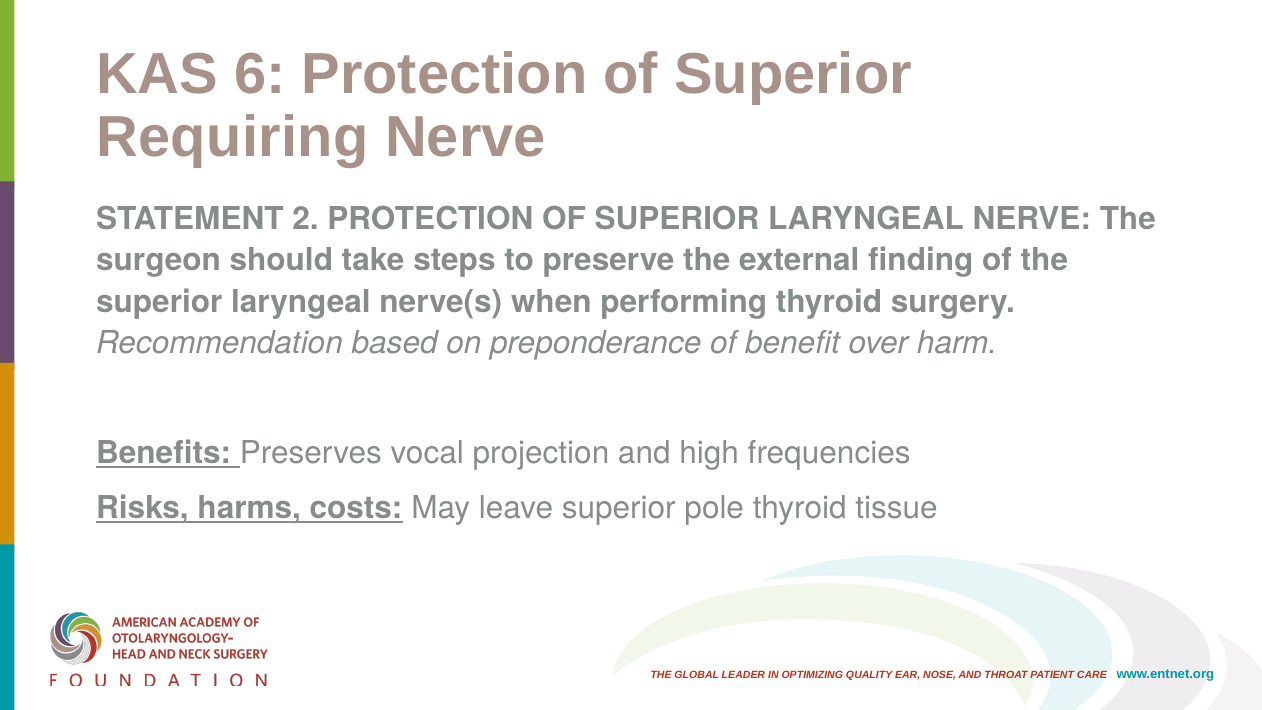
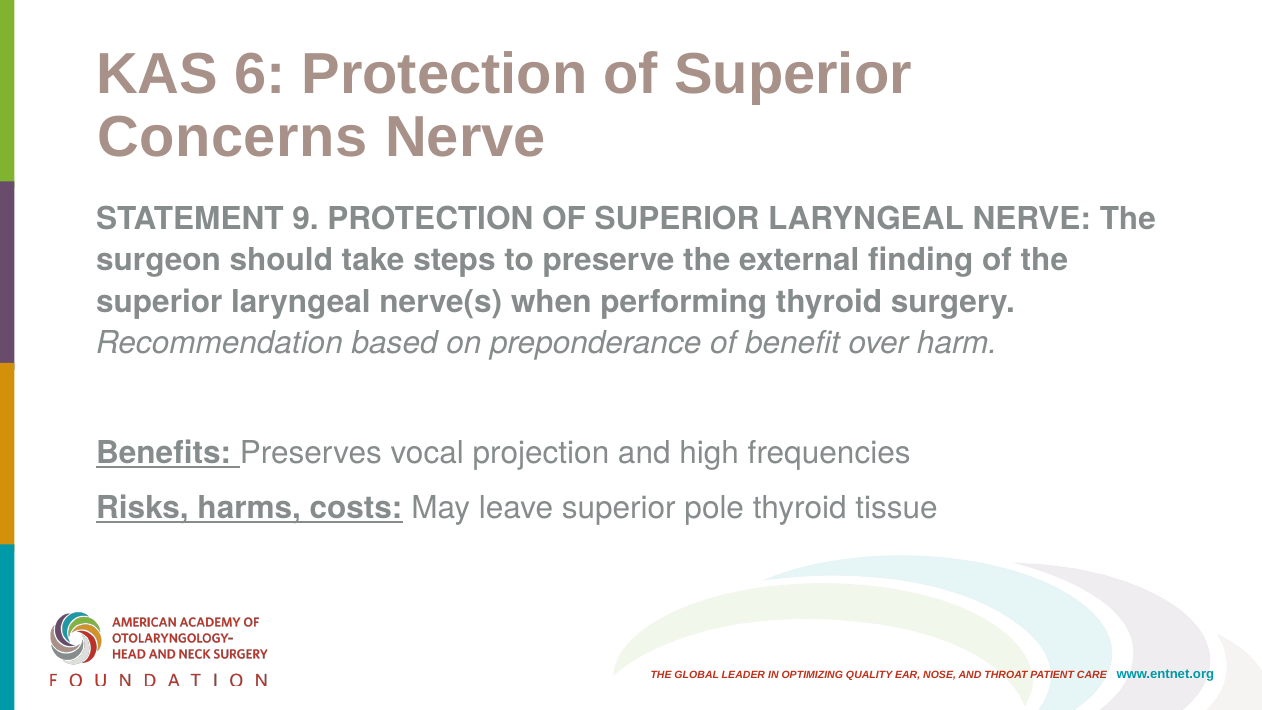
Requiring: Requiring -> Concerns
2: 2 -> 9
